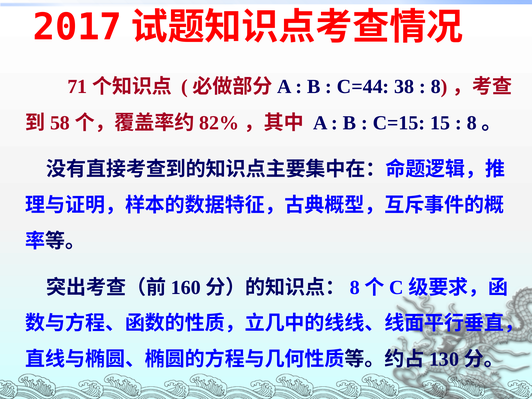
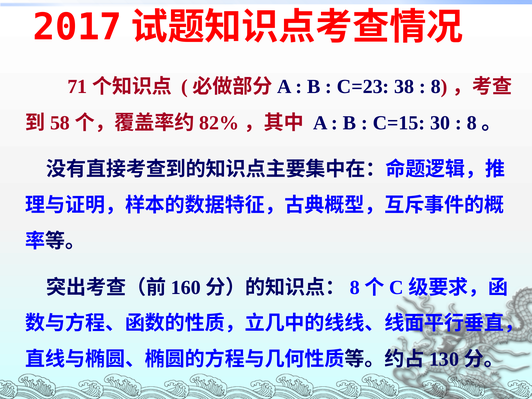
C=44: C=44 -> C=23
15: 15 -> 30
